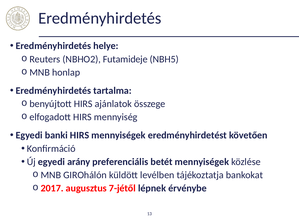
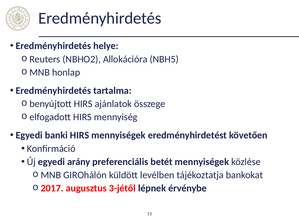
Futamideje: Futamideje -> Allokációra
7-jétől: 7-jétől -> 3-jétől
